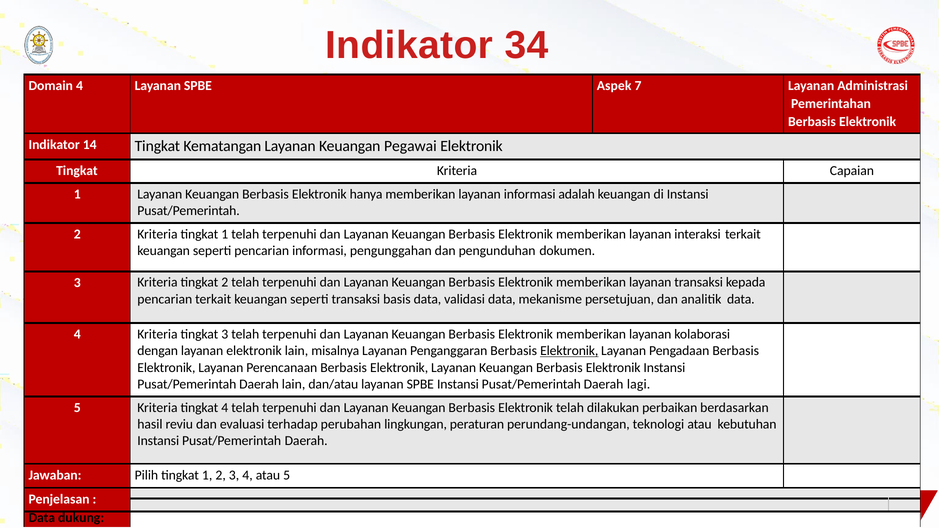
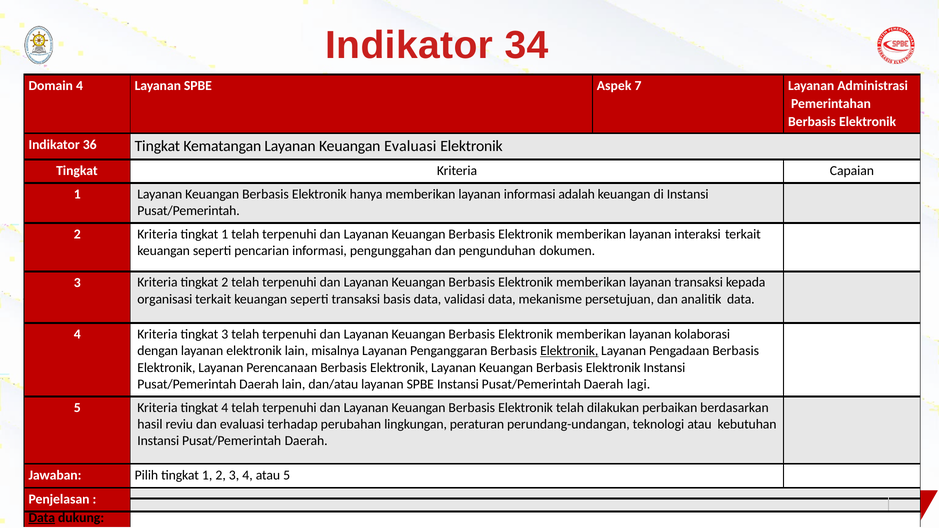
14: 14 -> 36
Keuangan Pegawai: Pegawai -> Evaluasi
pencarian at (165, 299): pencarian -> organisasi
Data at (42, 518) underline: none -> present
